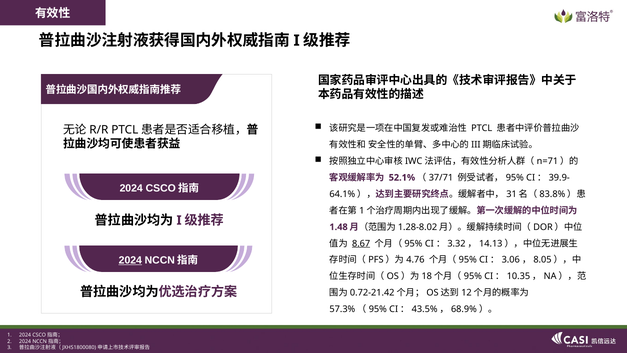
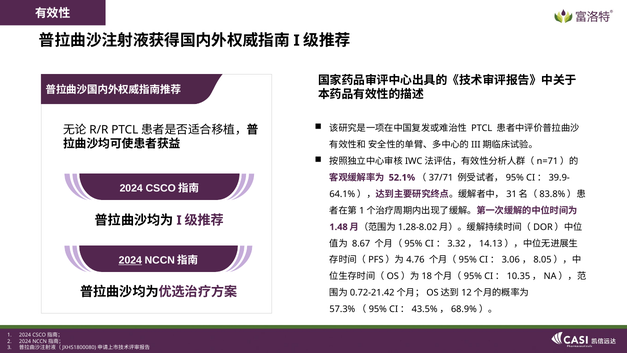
8.67 underline: present -> none
